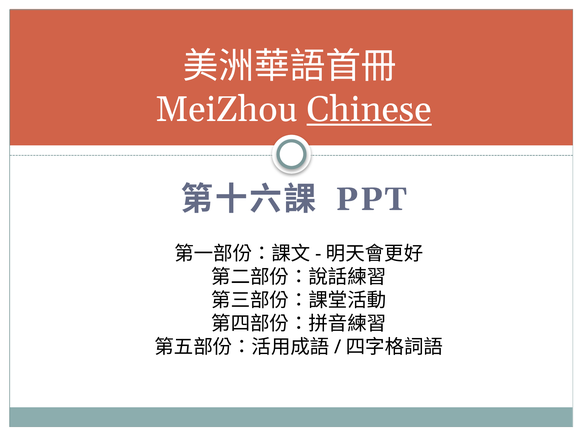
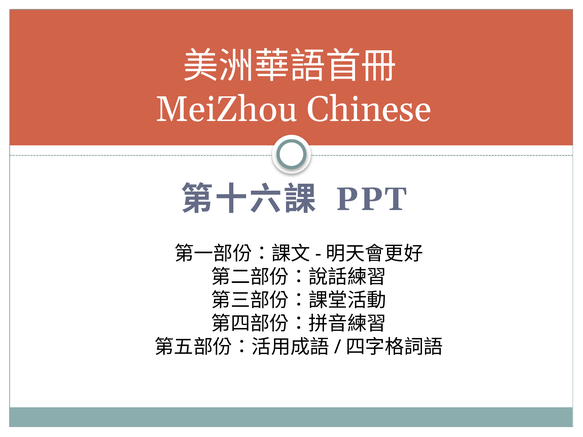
Chinese underline: present -> none
